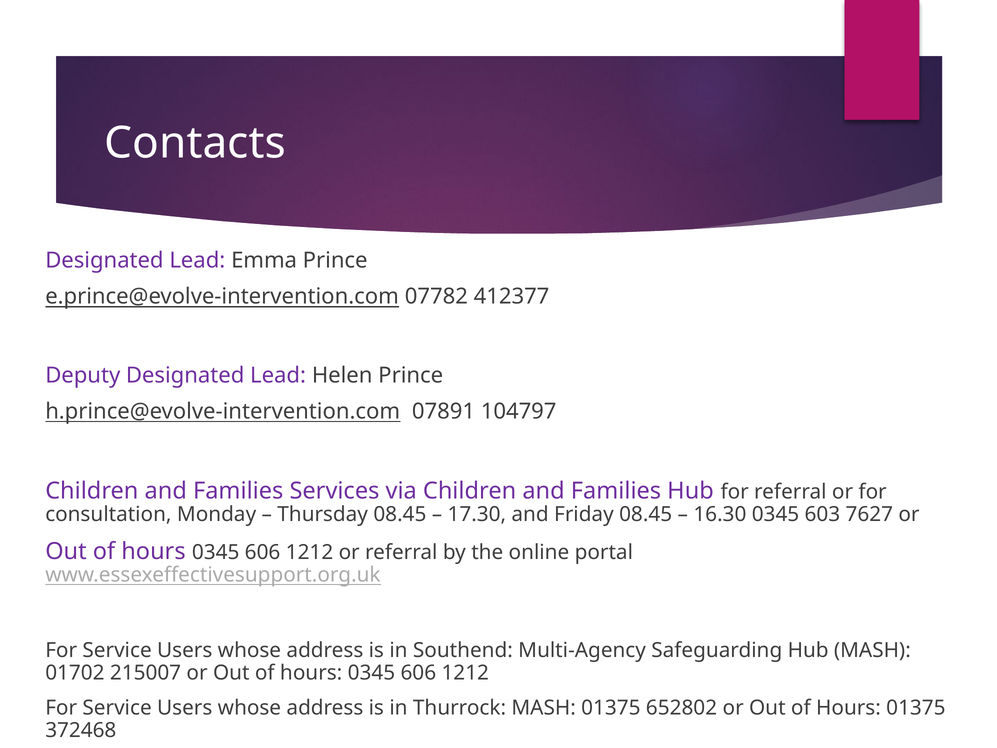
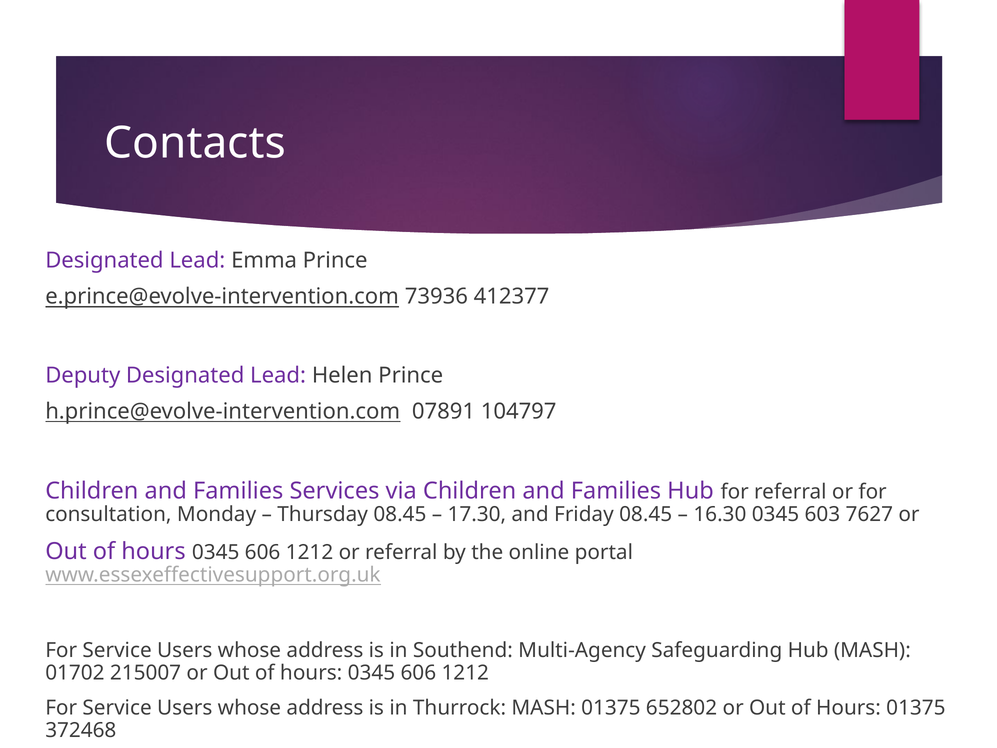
07782: 07782 -> 73936
